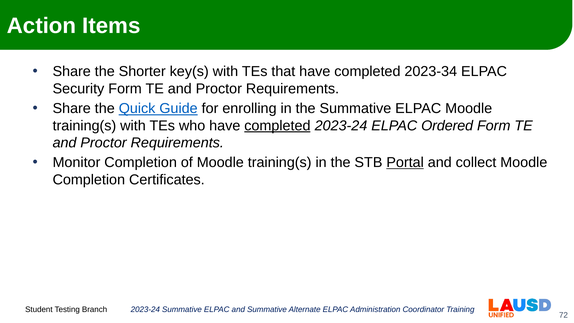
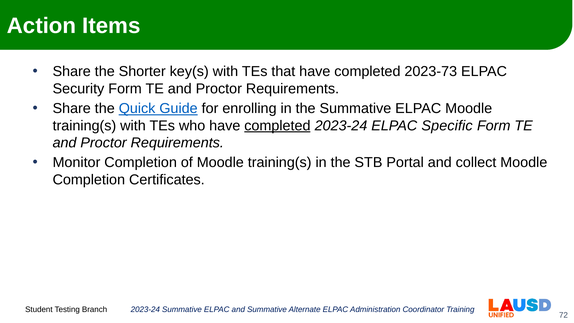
2023-34: 2023-34 -> 2023-73
Ordered: Ordered -> Specific
Portal underline: present -> none
